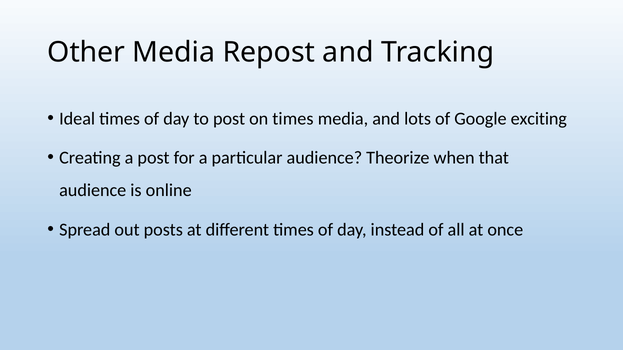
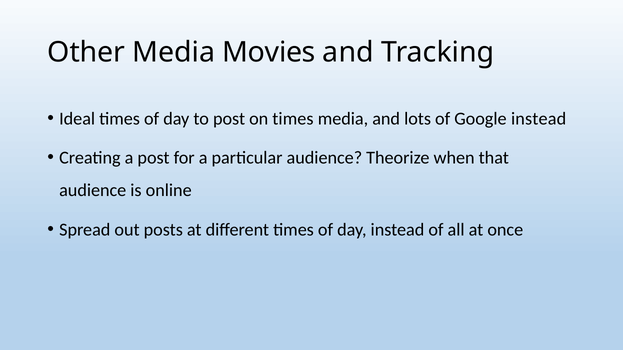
Repost: Repost -> Movies
Google exciting: exciting -> instead
